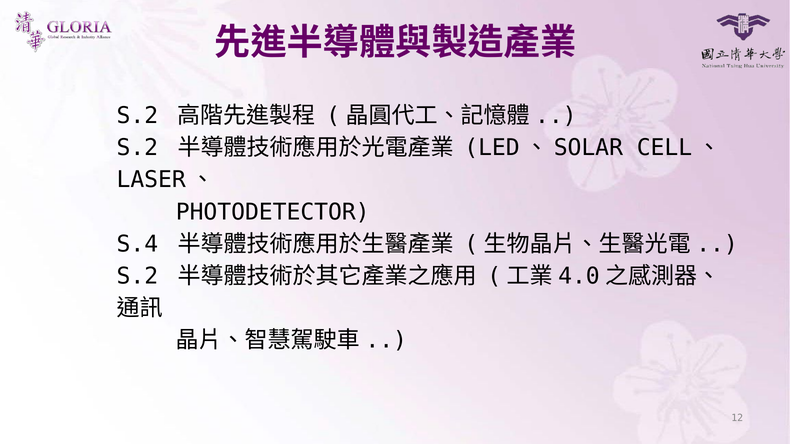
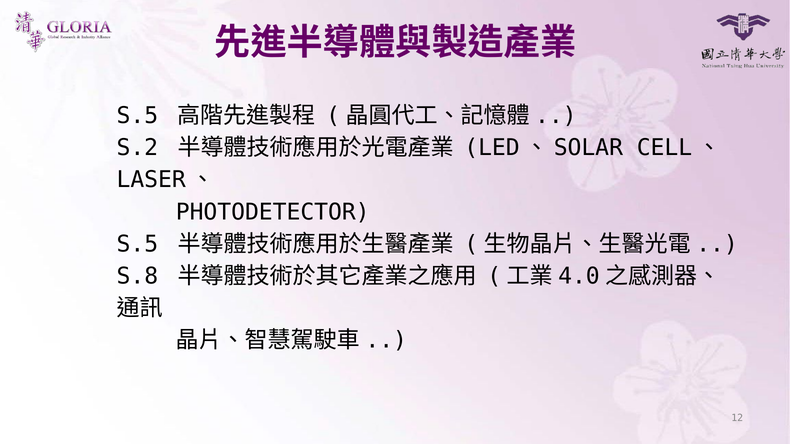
S.2 at (137, 116): S.2 -> S.5
S.4 at (137, 244): S.4 -> S.5
S.2 at (137, 276): S.2 -> S.8
